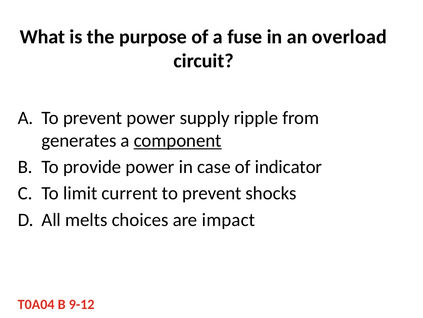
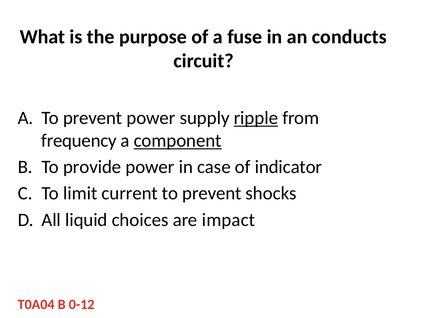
overload: overload -> conducts
ripple underline: none -> present
generates: generates -> frequency
melts: melts -> liquid
9-12: 9-12 -> 0-12
